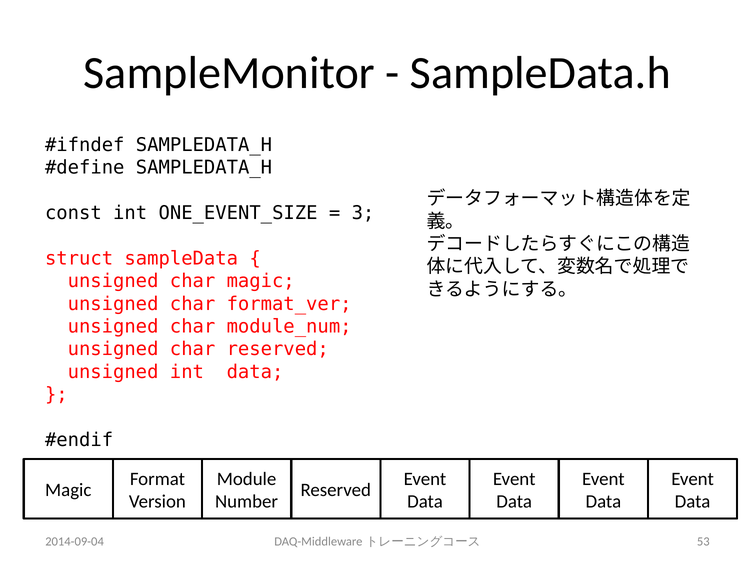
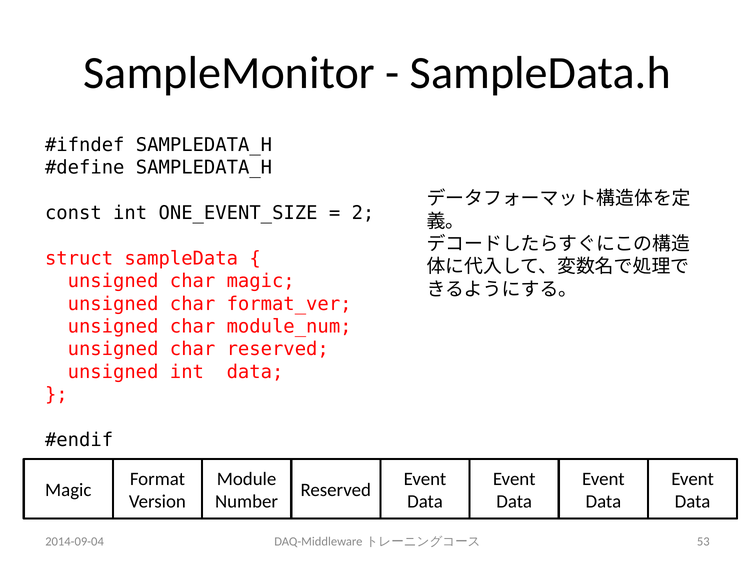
3: 3 -> 2
